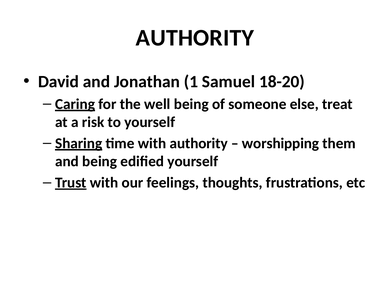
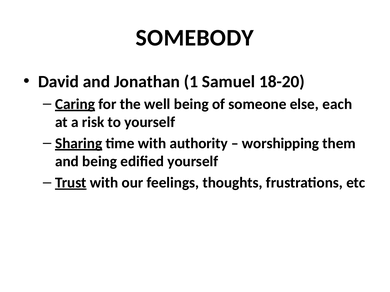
AUTHORITY at (195, 38): AUTHORITY -> SOMEBODY
treat: treat -> each
